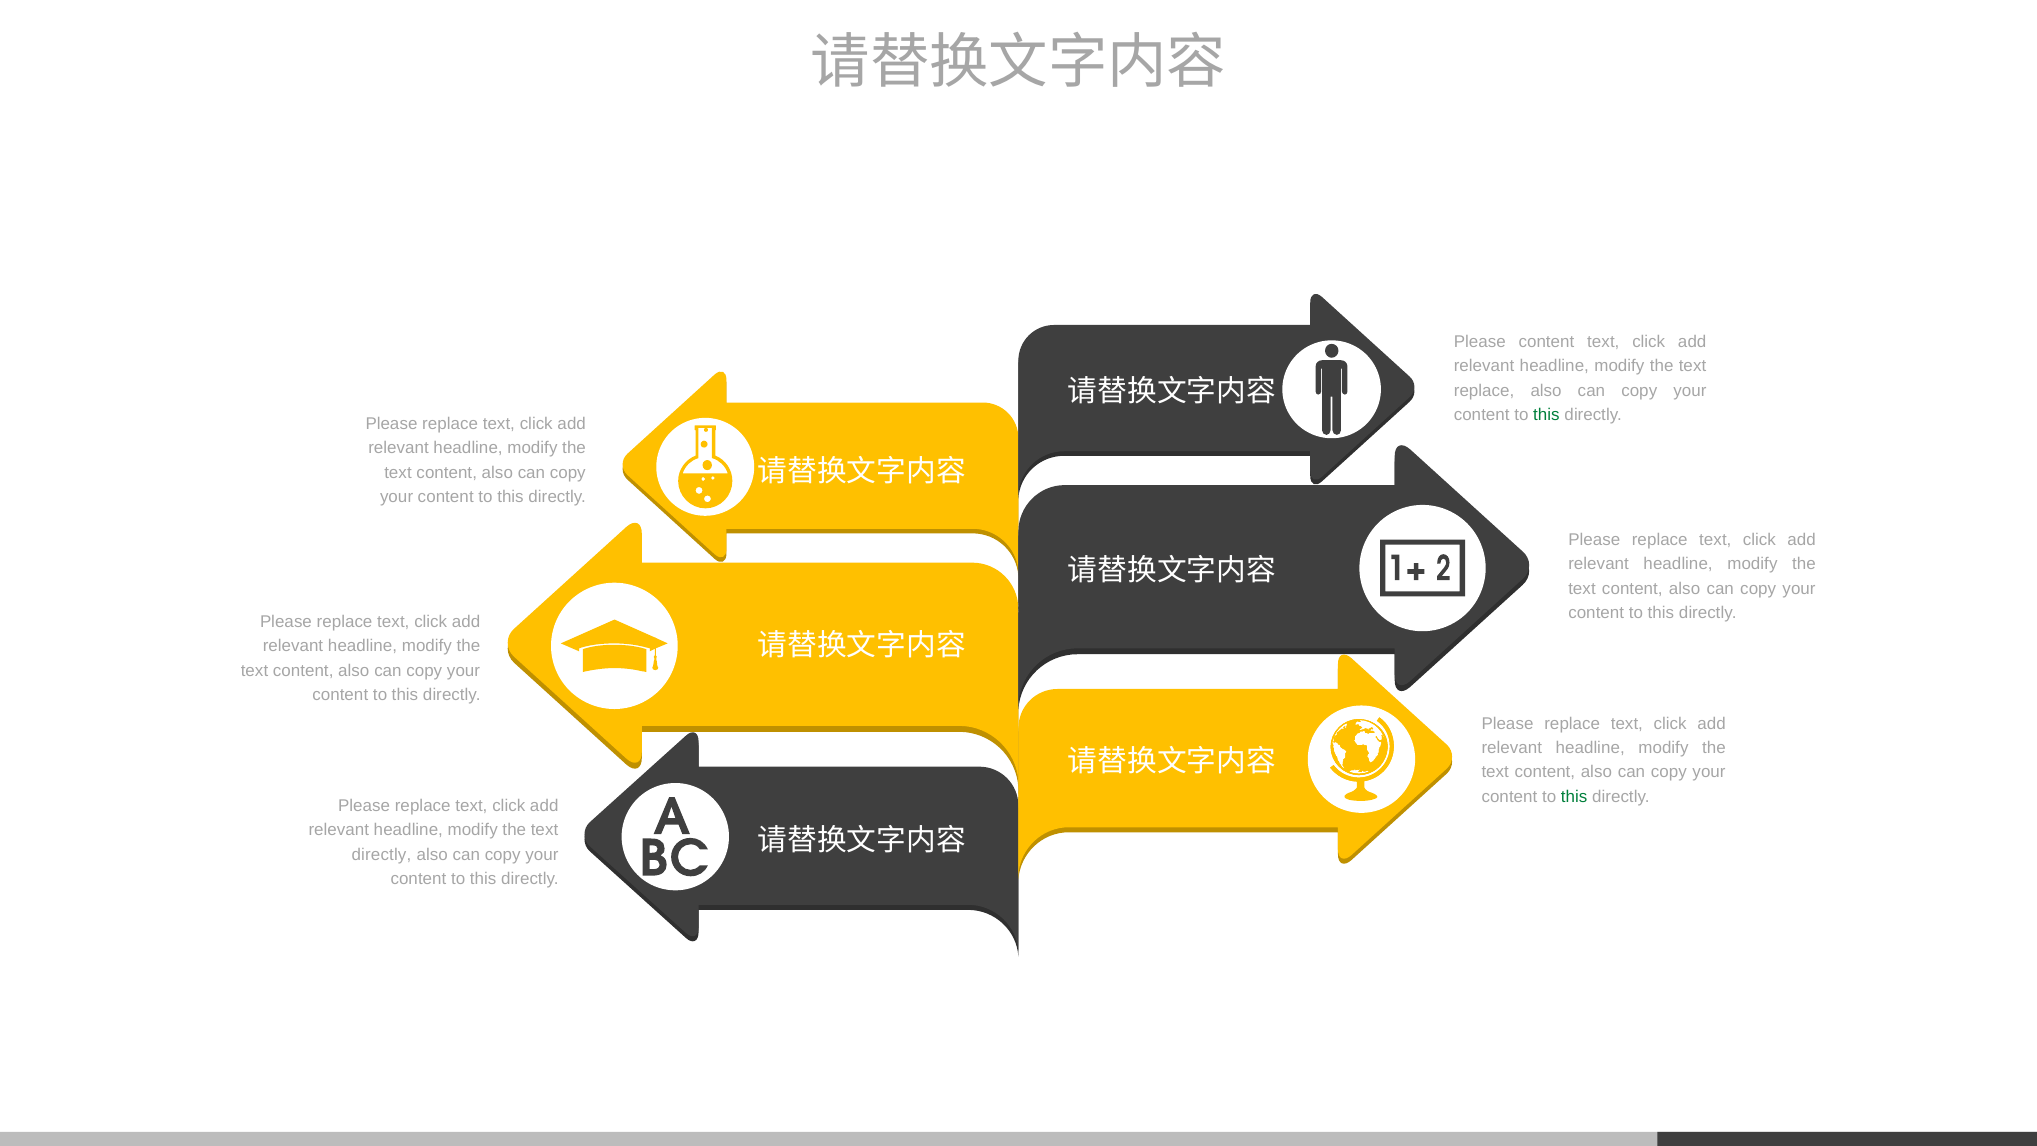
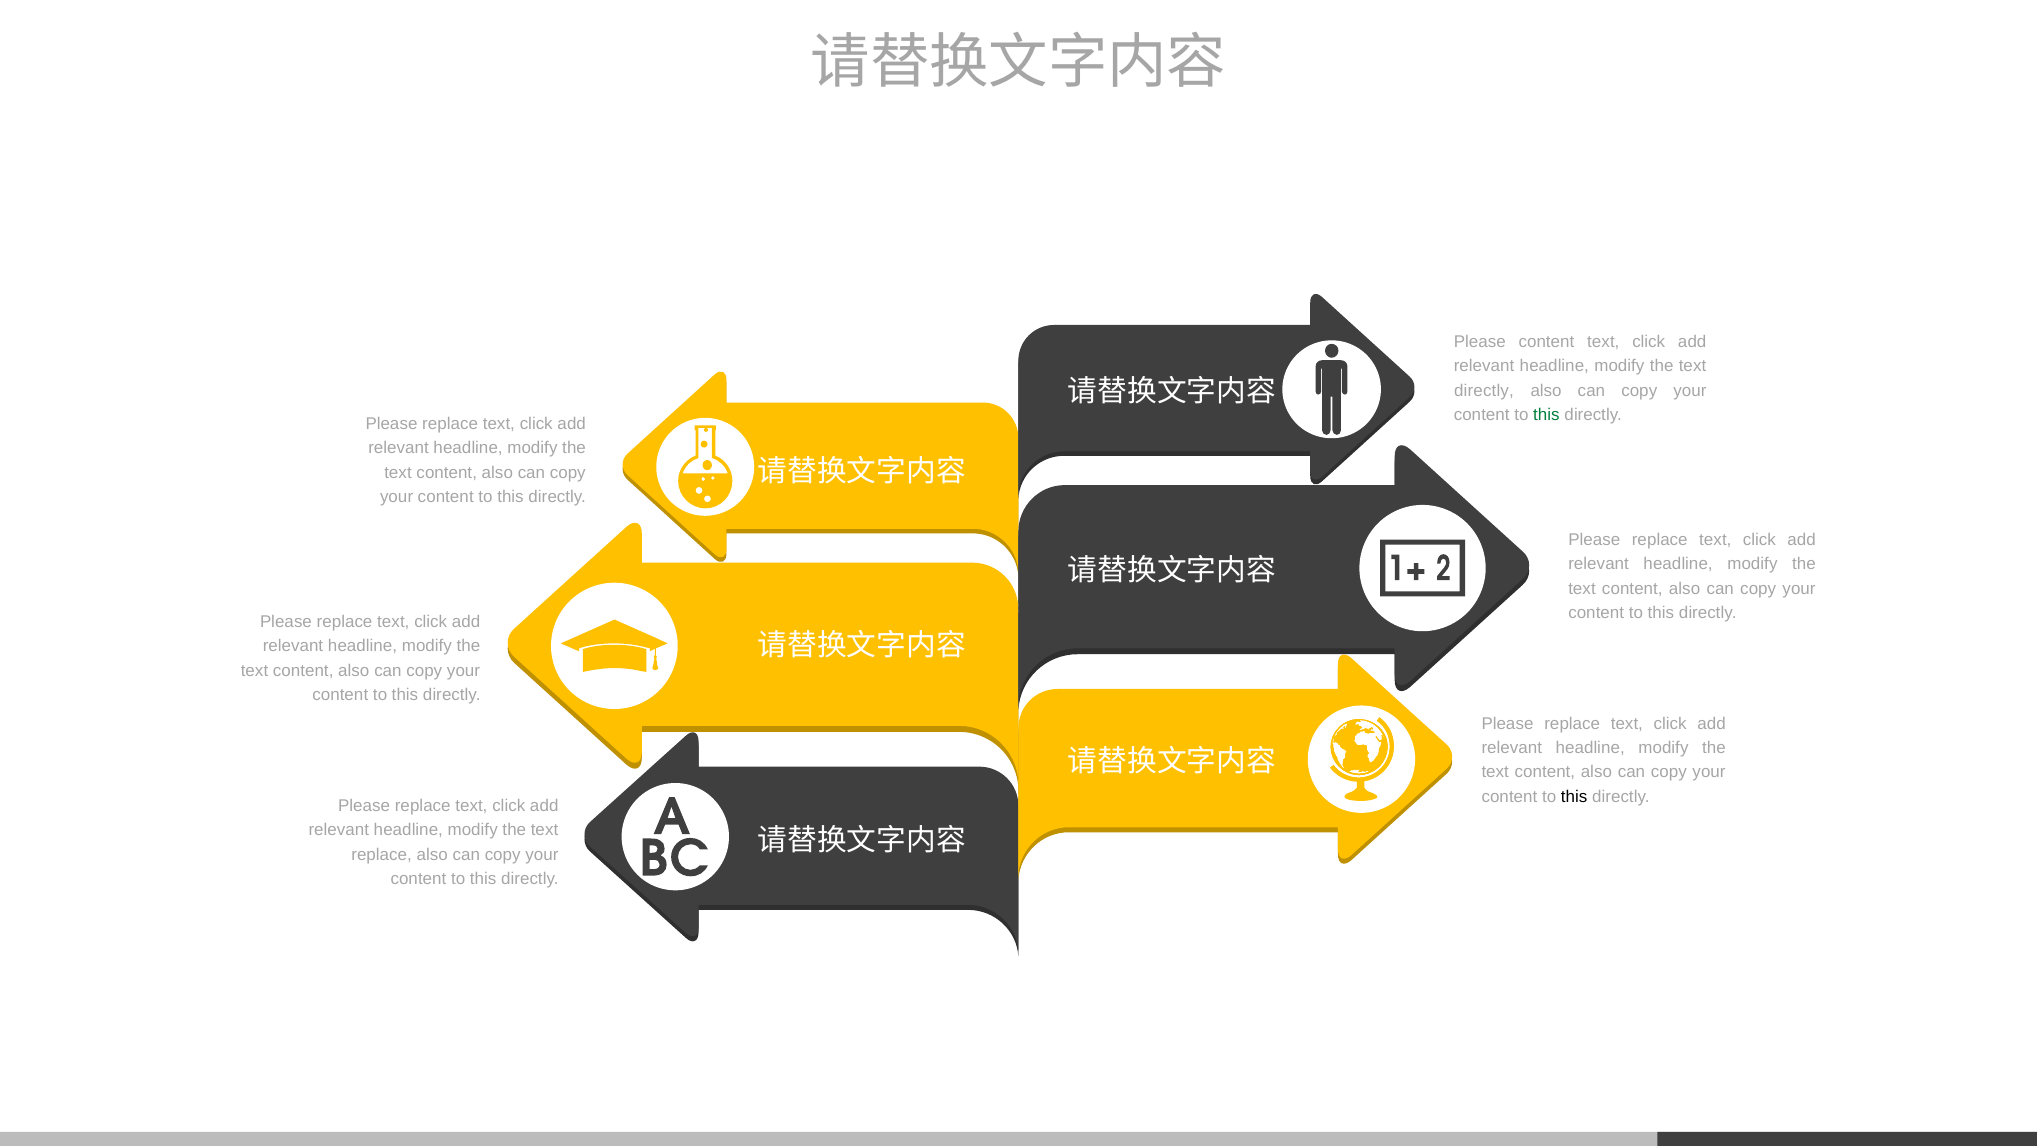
replace at (1484, 390): replace -> directly
this at (1574, 796) colour: green -> black
directly at (381, 854): directly -> replace
